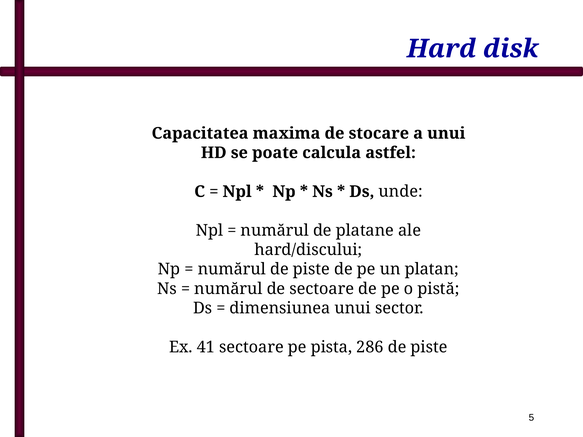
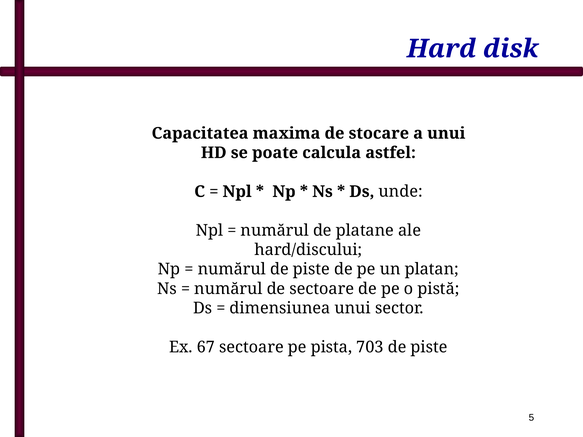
41: 41 -> 67
286: 286 -> 703
